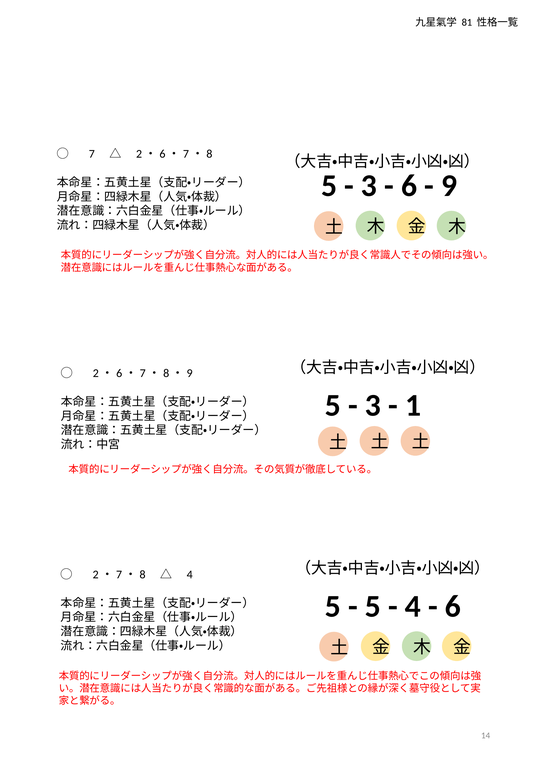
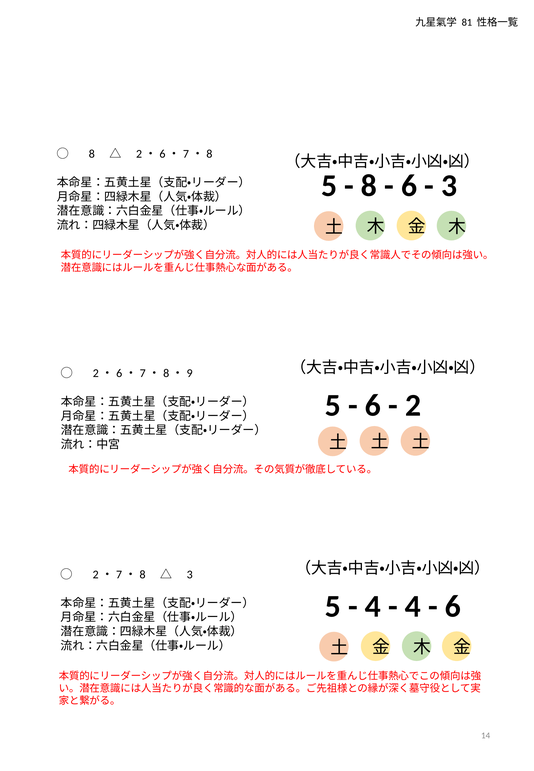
7 at (92, 154): 7 -> 8
3 at (369, 186): 3 -> 8
9 at (449, 186): 9 -> 3
3 at (373, 405): 3 -> 6
1: 1 -> 2
4 at (190, 575): 4 -> 3
5 at (373, 607): 5 -> 4
